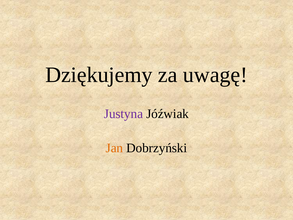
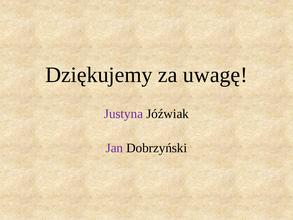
Jan colour: orange -> purple
